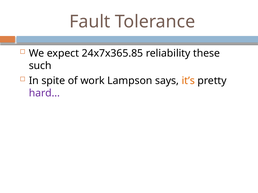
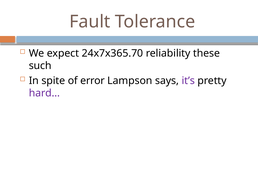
24x7x365.85: 24x7x365.85 -> 24x7x365.70
work: work -> error
it’s colour: orange -> purple
